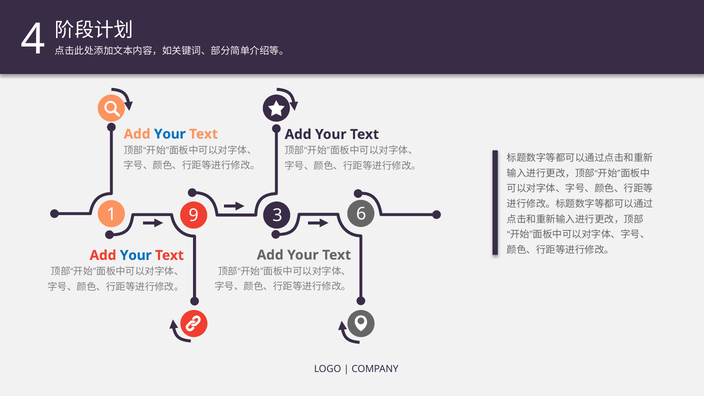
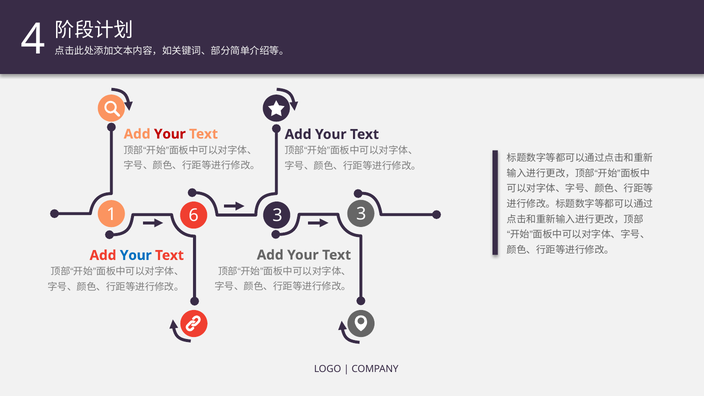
Your at (170, 134) colour: blue -> red
9: 9 -> 6
3 6: 6 -> 3
